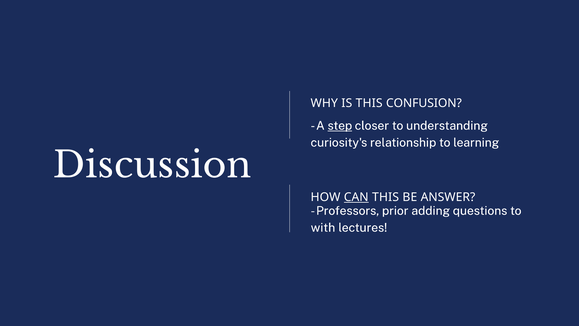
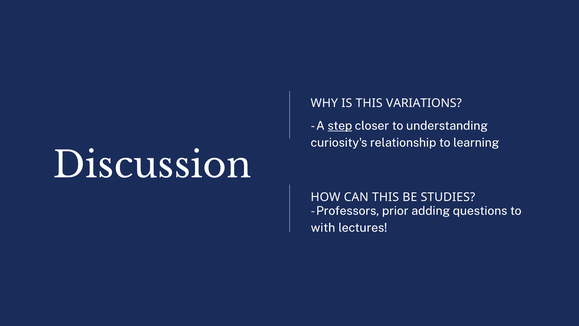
CONFUSION: CONFUSION -> VARIATIONS
CAN underline: present -> none
ANSWER: ANSWER -> STUDIES
